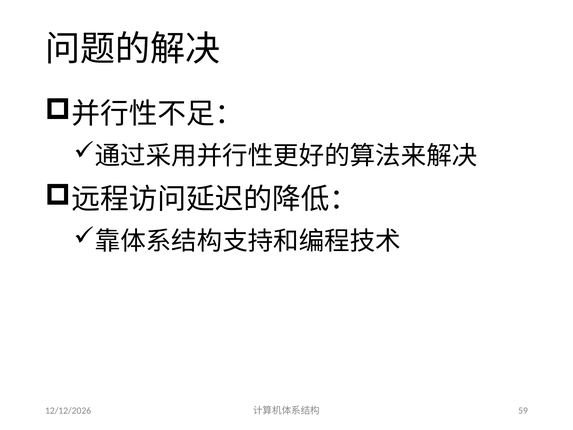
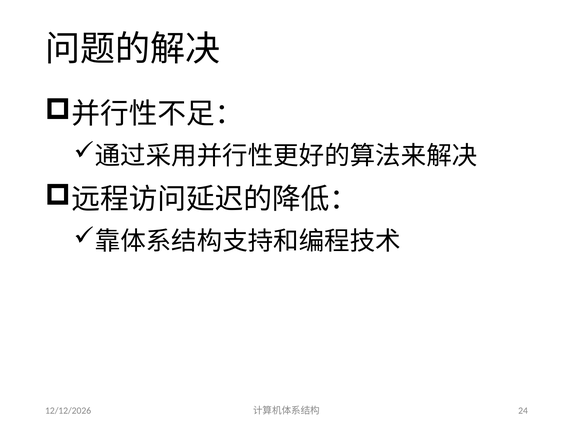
59: 59 -> 24
